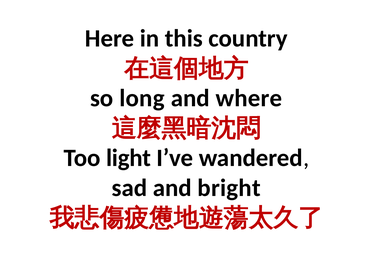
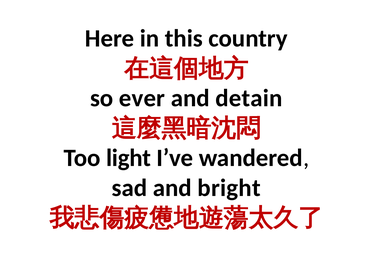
long: long -> ever
where: where -> detain
